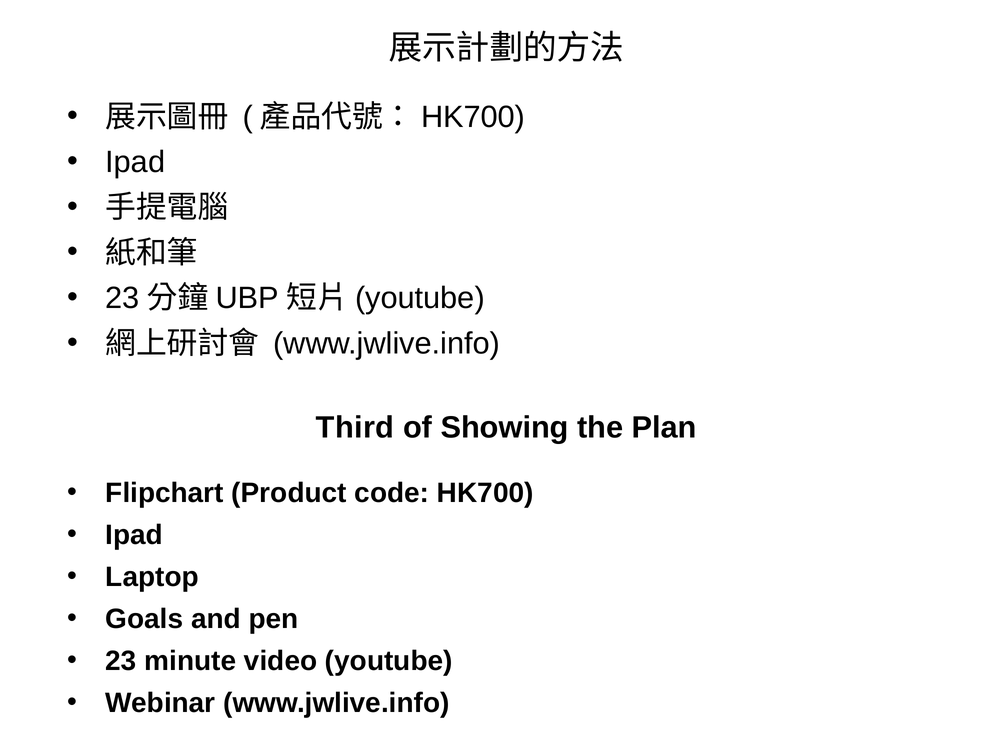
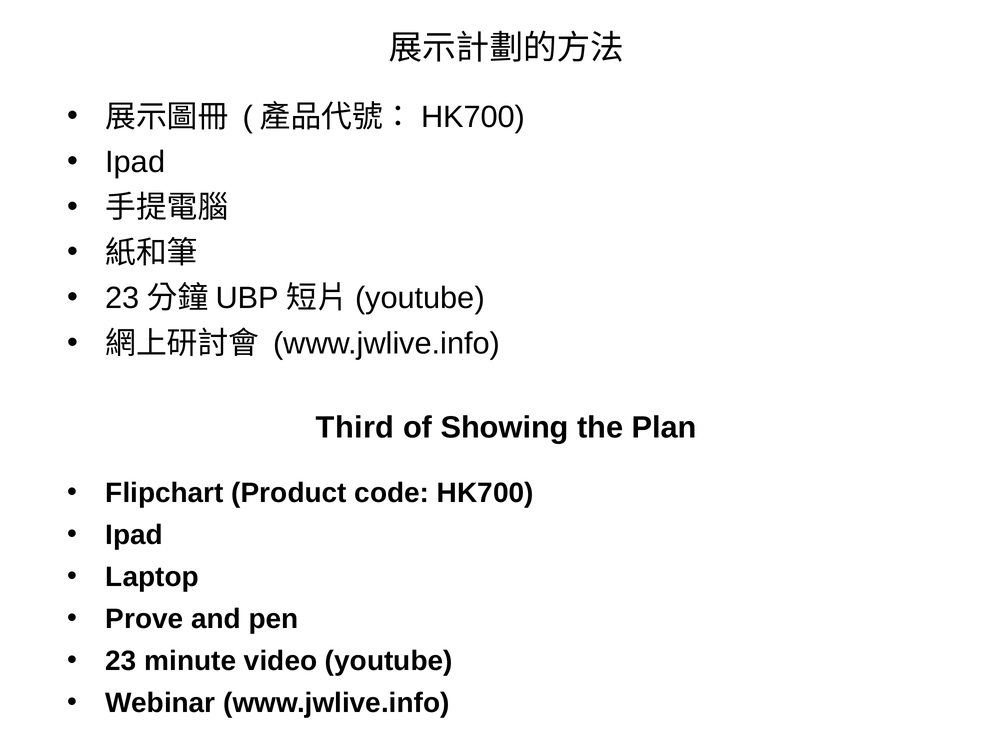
Goals: Goals -> Prove
